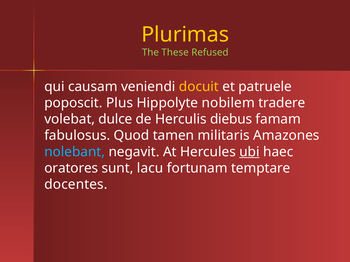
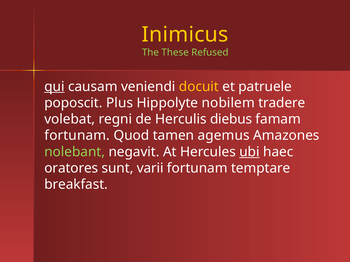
Plurimas: Plurimas -> Inimicus
qui underline: none -> present
dulce: dulce -> regni
fabulosus at (77, 136): fabulosus -> fortunam
militaris: militaris -> agemus
nolebant colour: light blue -> light green
lacu: lacu -> varii
docentes: docentes -> breakfast
